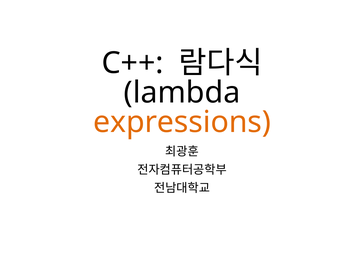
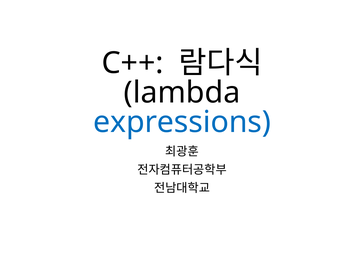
expressions colour: orange -> blue
